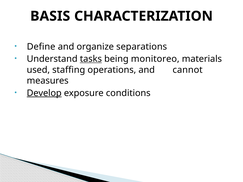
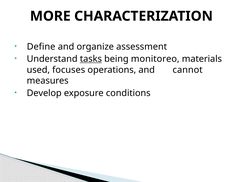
BASIS: BASIS -> MORE
separations: separations -> assessment
staffing: staffing -> focuses
Develop underline: present -> none
